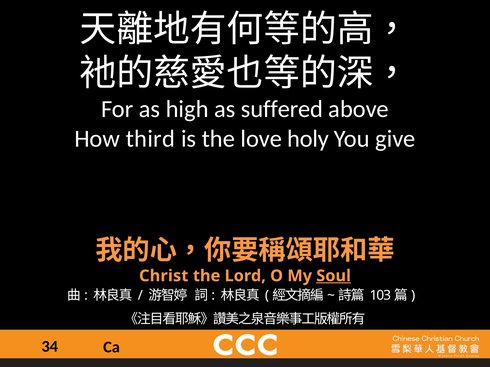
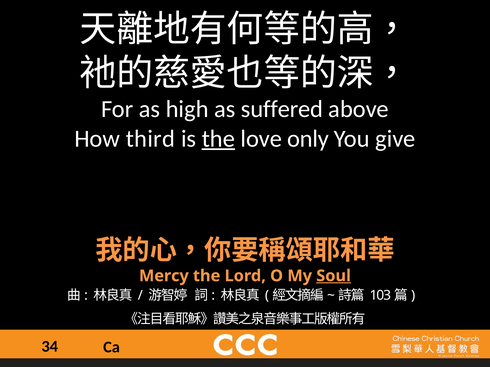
the at (218, 139) underline: none -> present
holy: holy -> only
Christ: Christ -> Mercy
